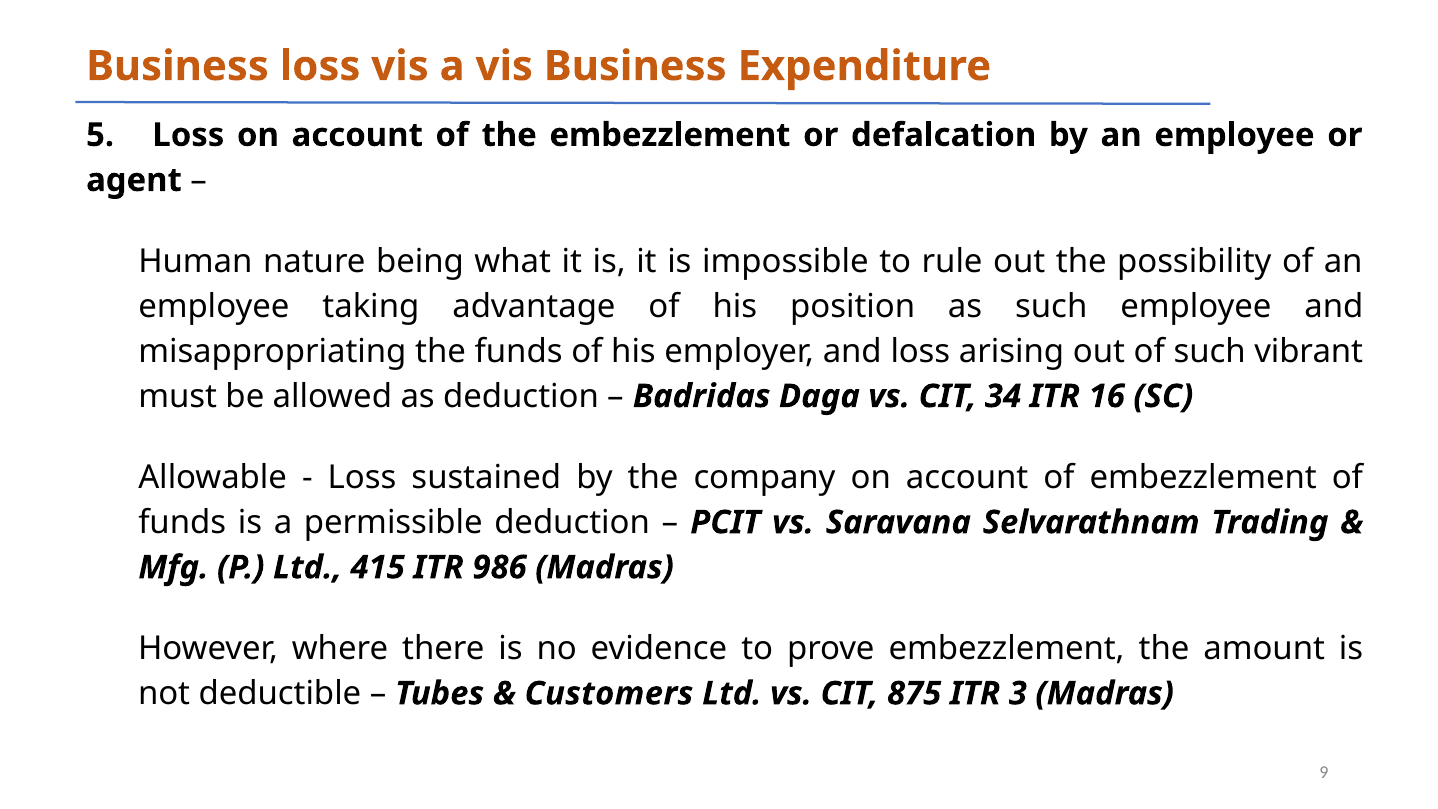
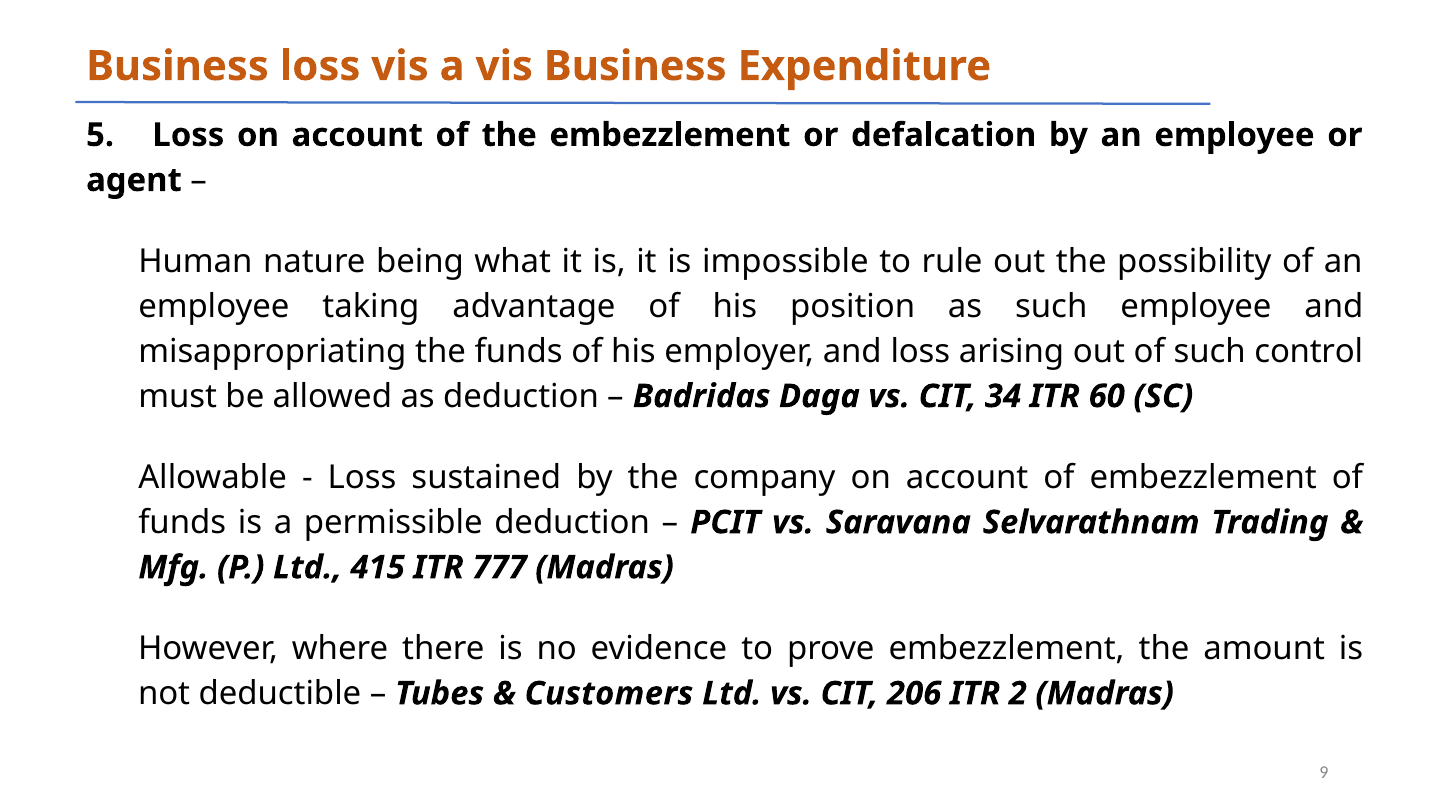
vibrant: vibrant -> control
16: 16 -> 60
986: 986 -> 777
875: 875 -> 206
3: 3 -> 2
